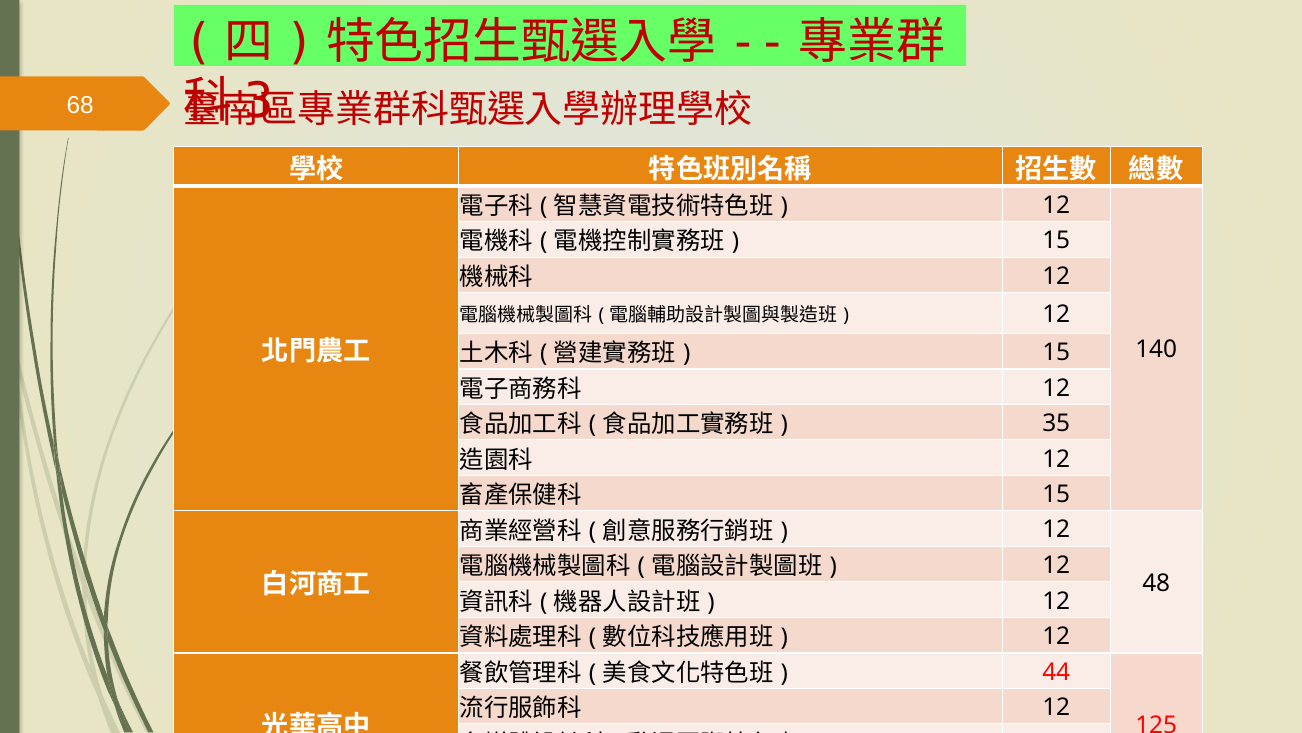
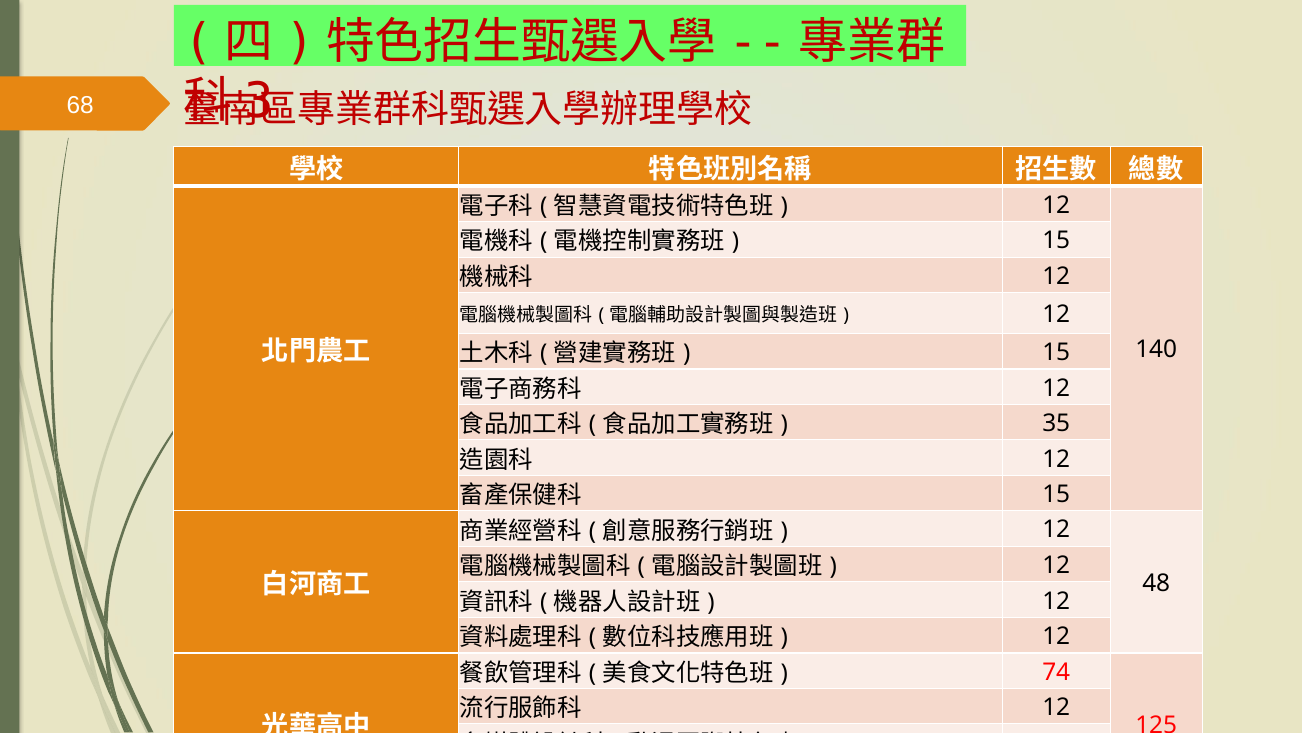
44: 44 -> 74
